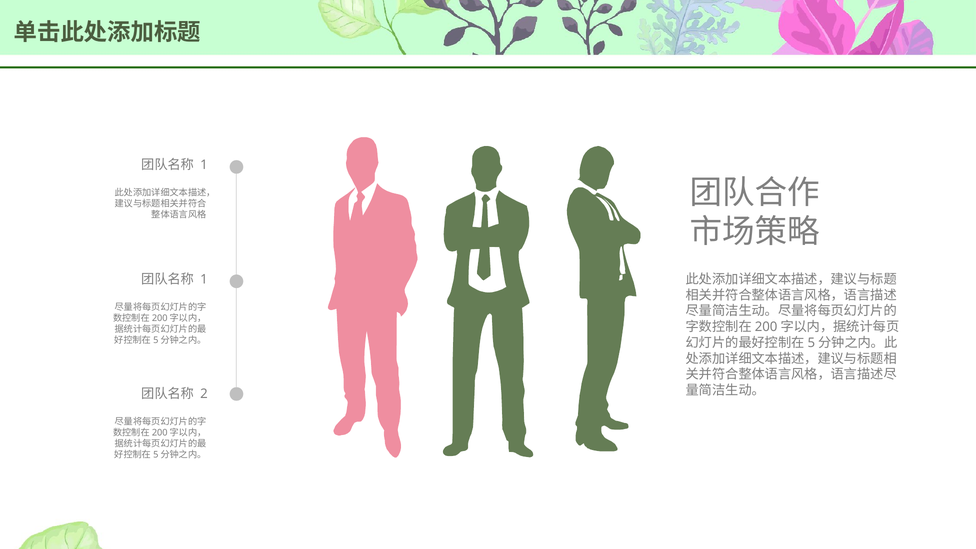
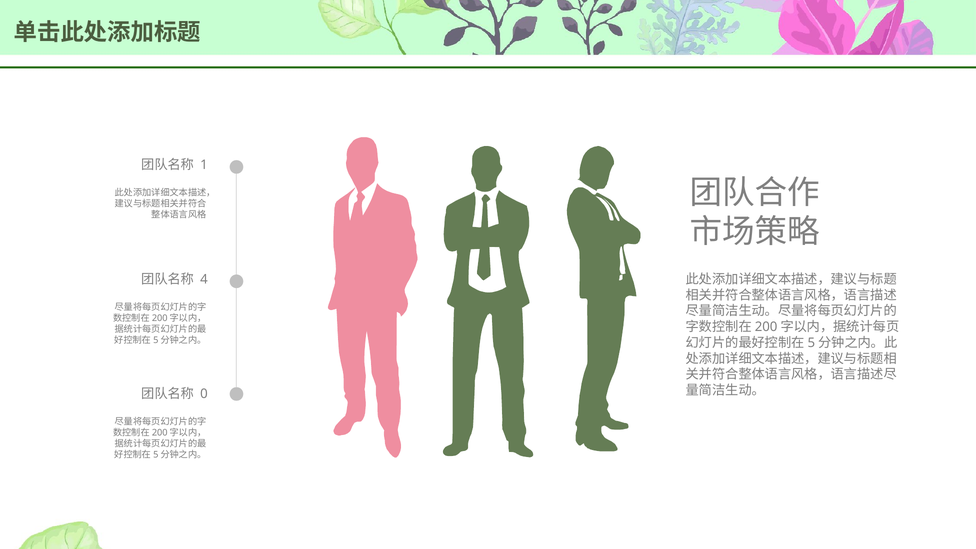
1 at (204, 279): 1 -> 4
2: 2 -> 0
